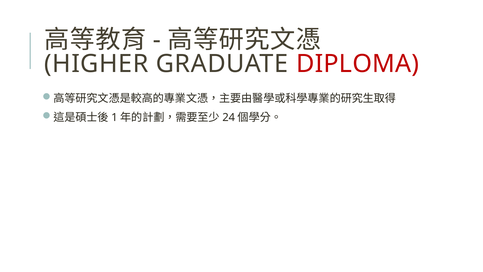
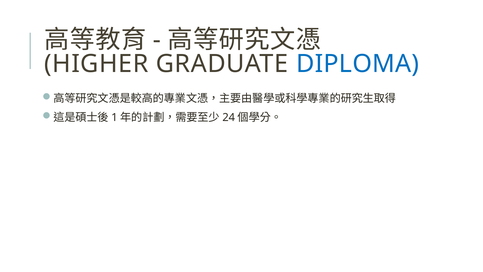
DIPLOMA colour: red -> blue
